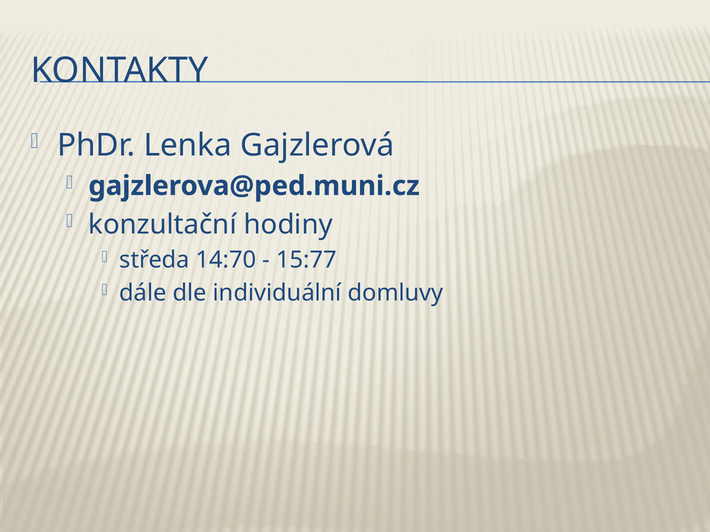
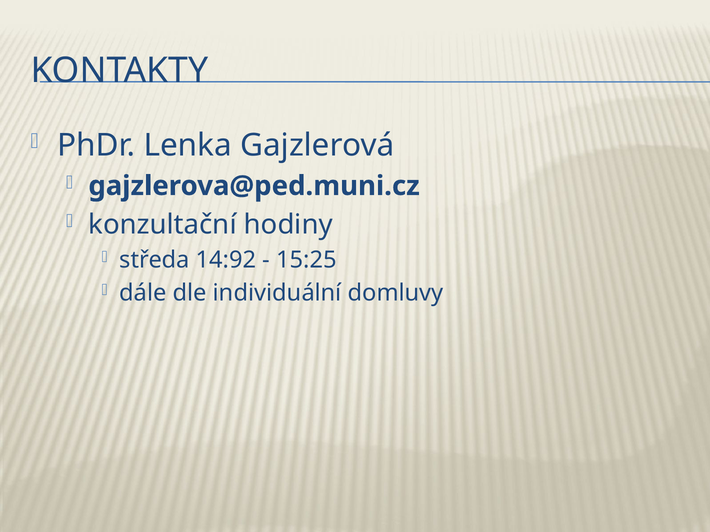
14:70: 14:70 -> 14:92
15:77: 15:77 -> 15:25
